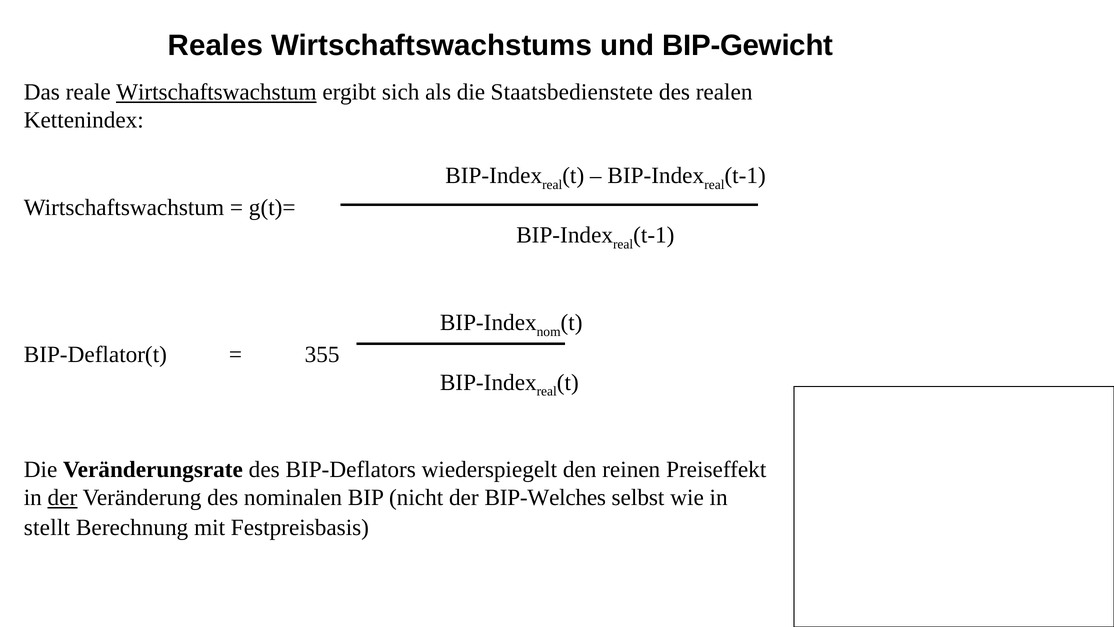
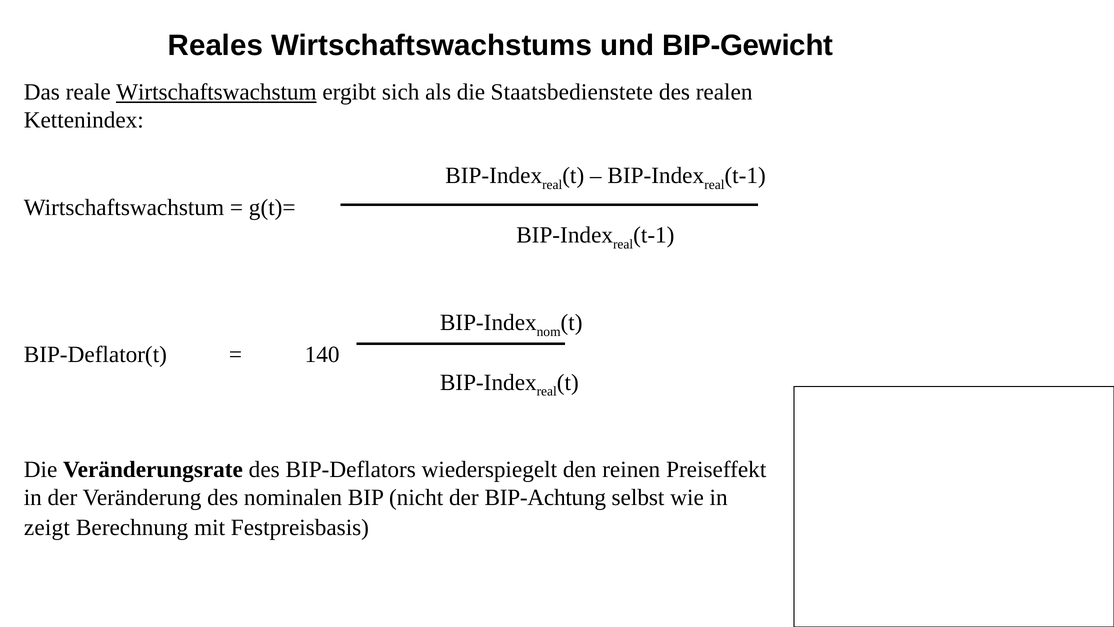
355: 355 -> 140
der at (62, 497) underline: present -> none
BIP-Welches: BIP-Welches -> BIP-Achtung
stellt: stellt -> zeigt
